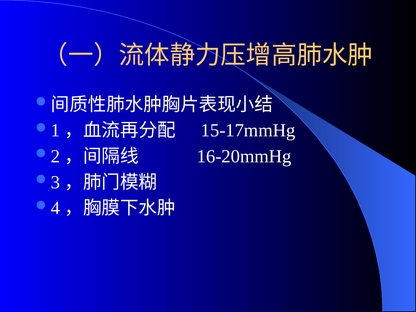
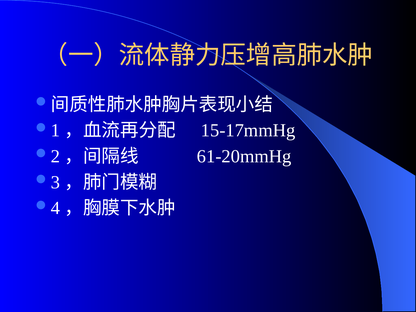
16-20mmHg: 16-20mmHg -> 61-20mmHg
